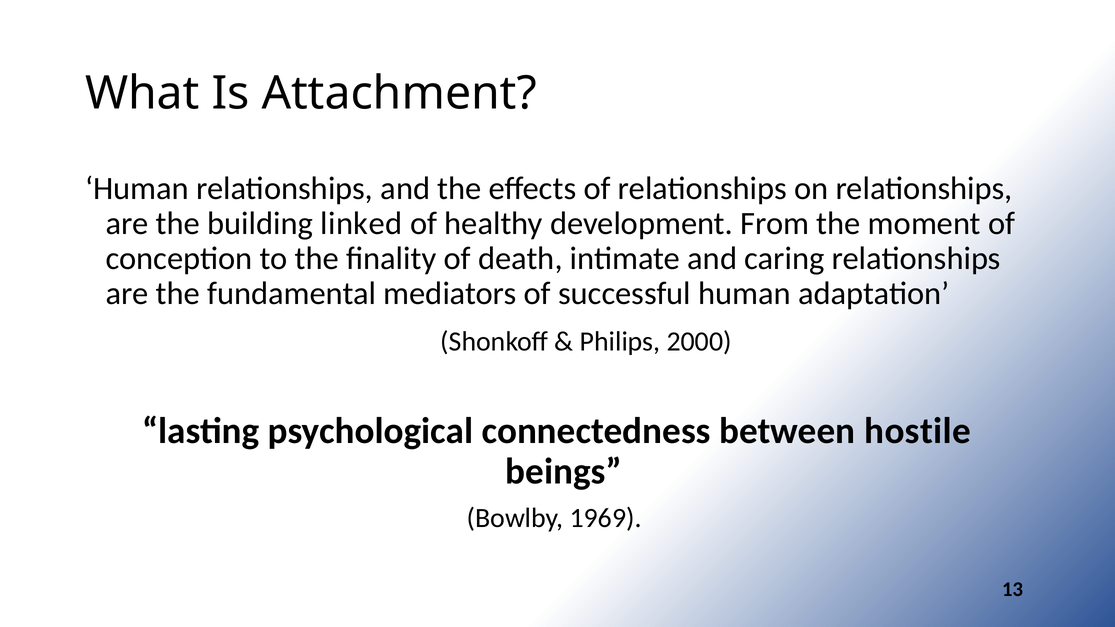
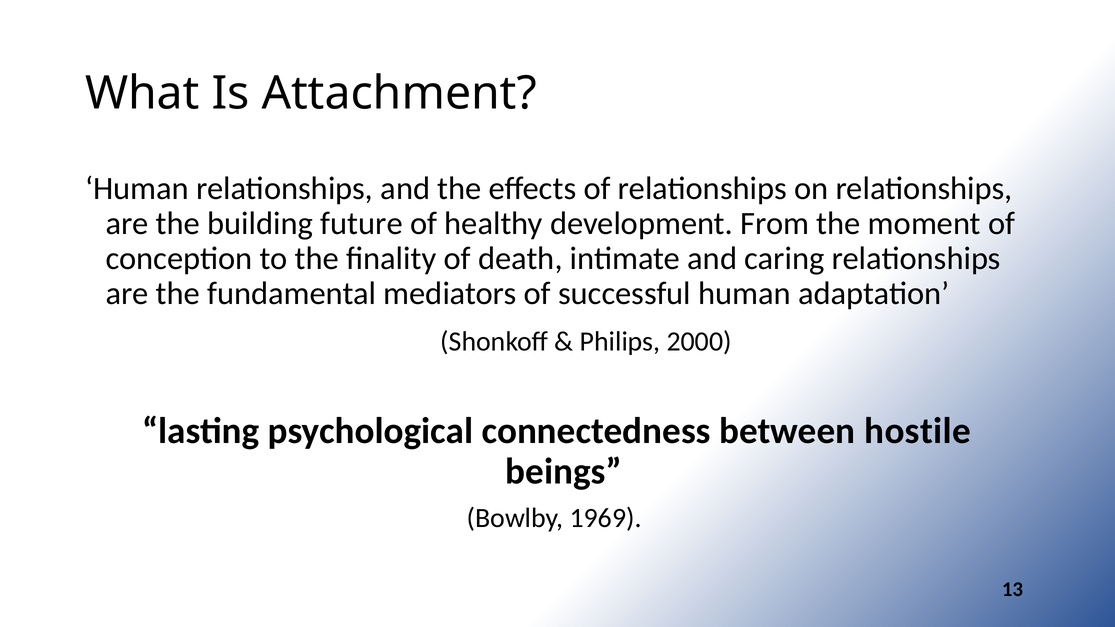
linked: linked -> future
